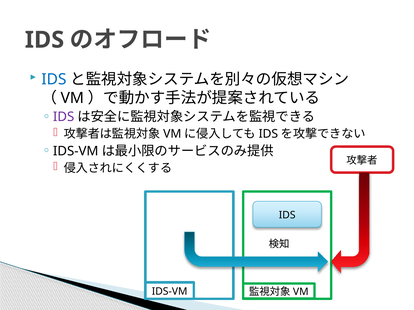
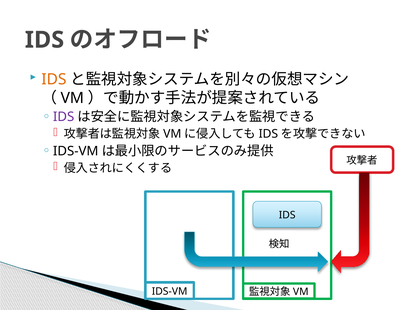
IDS at (54, 80) colour: blue -> orange
